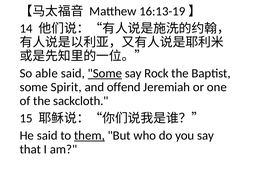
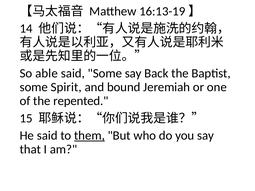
Some at (105, 73) underline: present -> none
Rock: Rock -> Back
offend: offend -> bound
sackcloth: sackcloth -> repented
